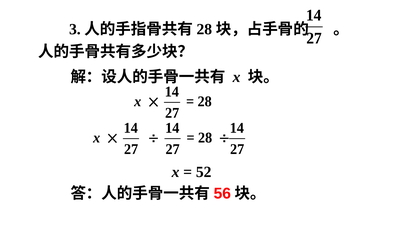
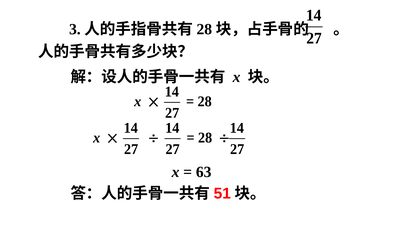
52: 52 -> 63
56: 56 -> 51
